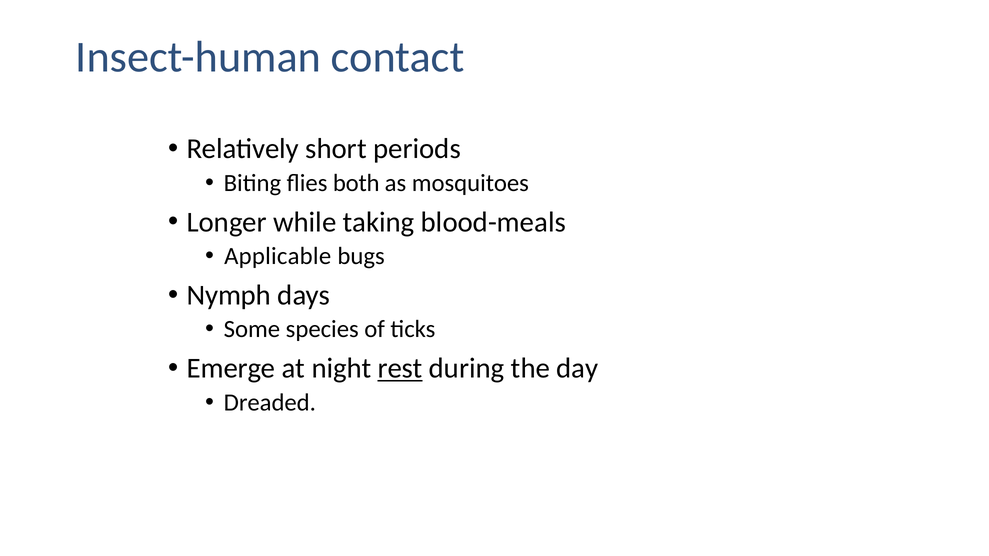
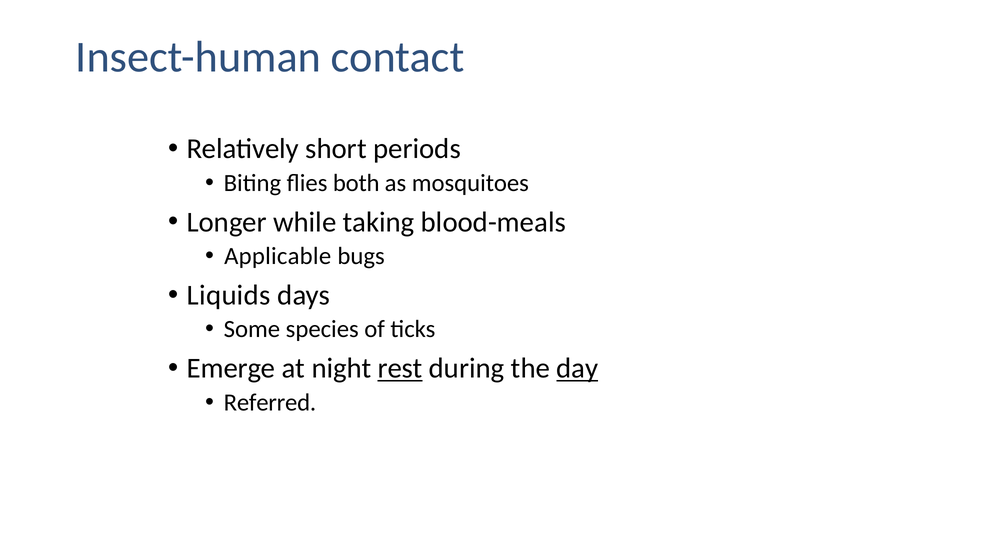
Nymph: Nymph -> Liquids
day underline: none -> present
Dreaded: Dreaded -> Referred
